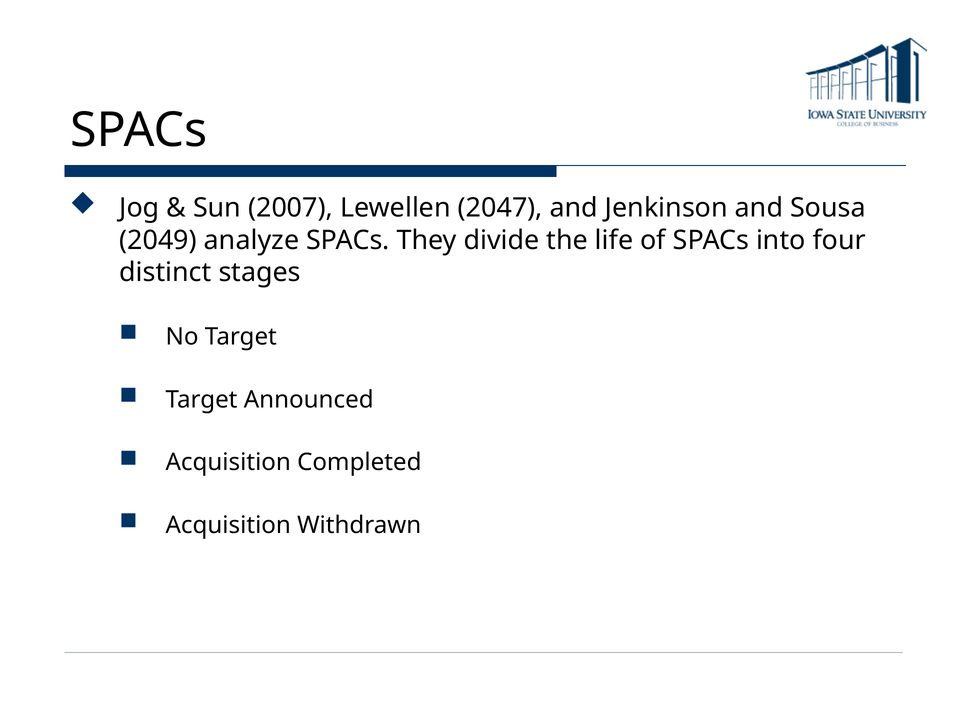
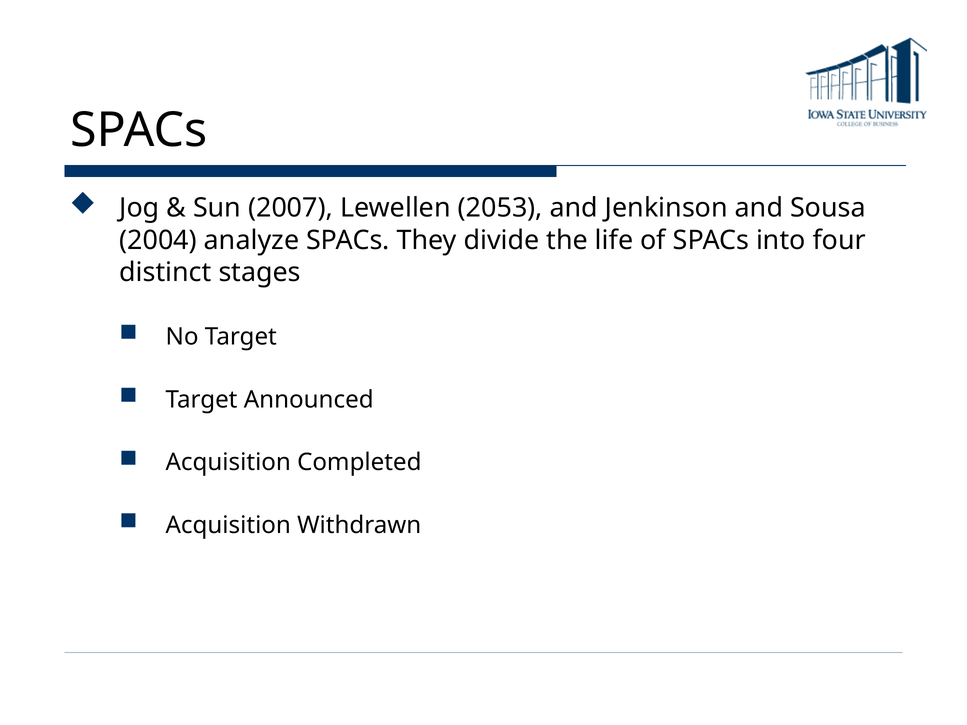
2047: 2047 -> 2053
2049: 2049 -> 2004
